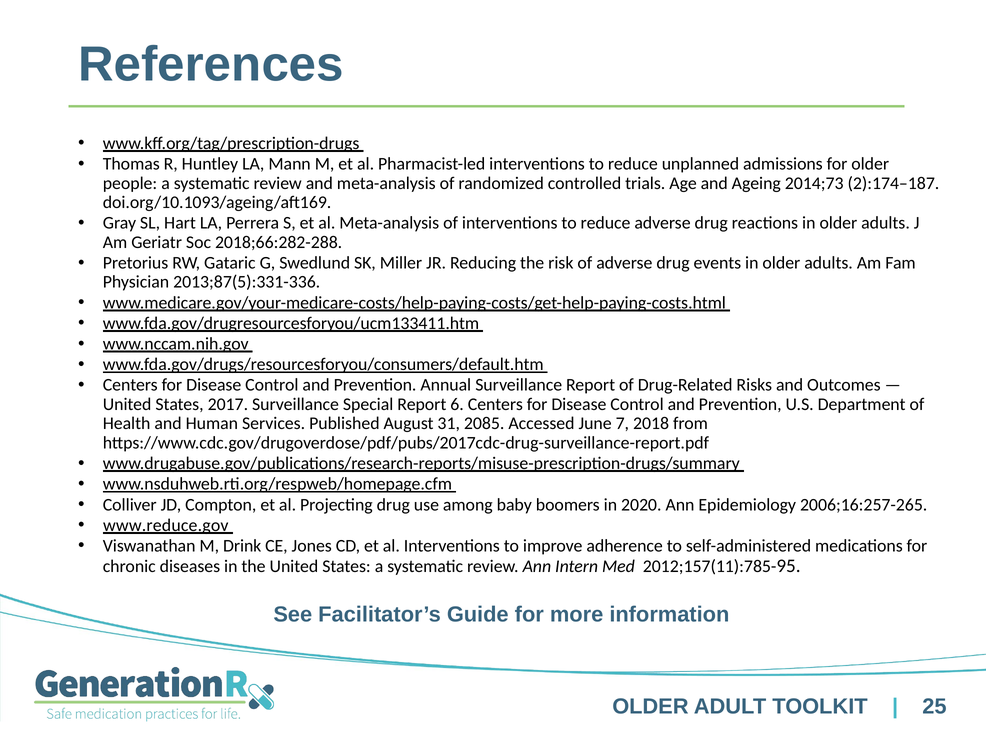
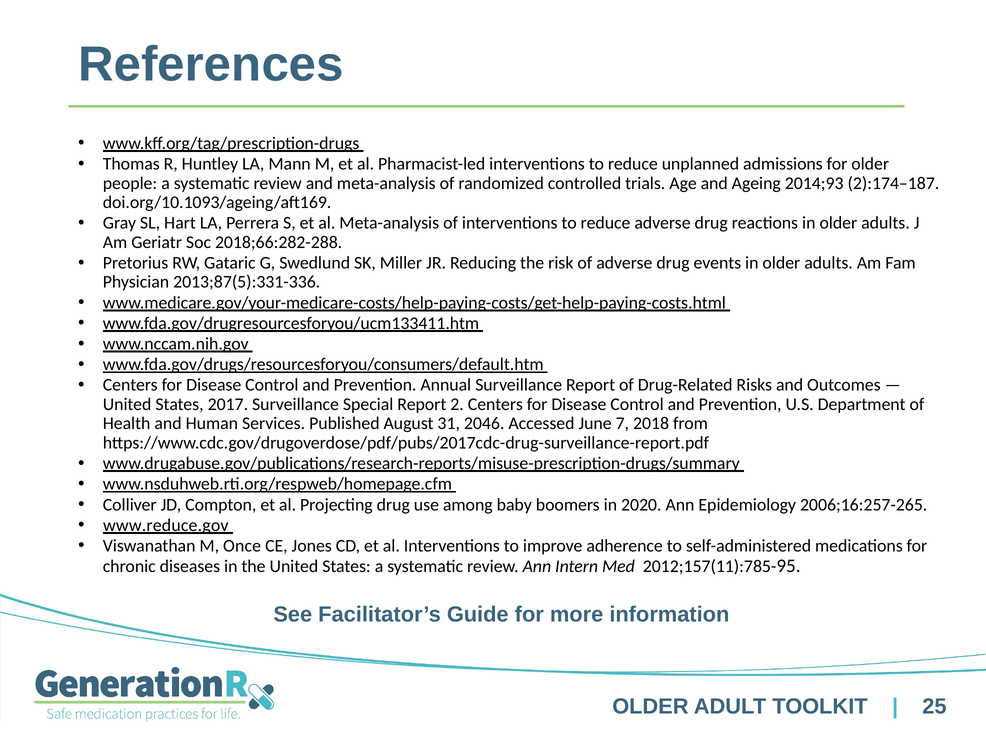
2014;73: 2014;73 -> 2014;93
6: 6 -> 2
2085: 2085 -> 2046
Drink: Drink -> Once
